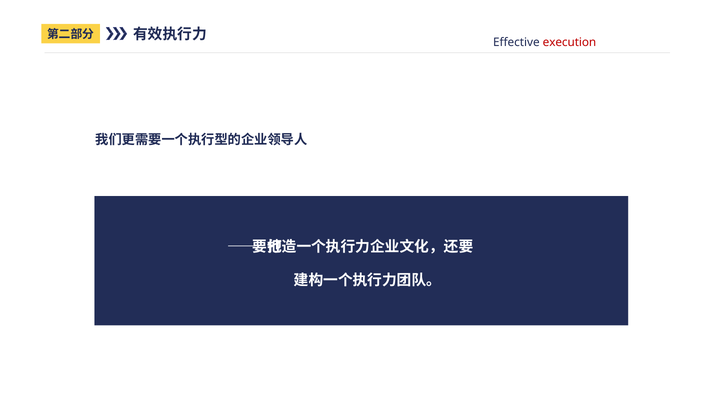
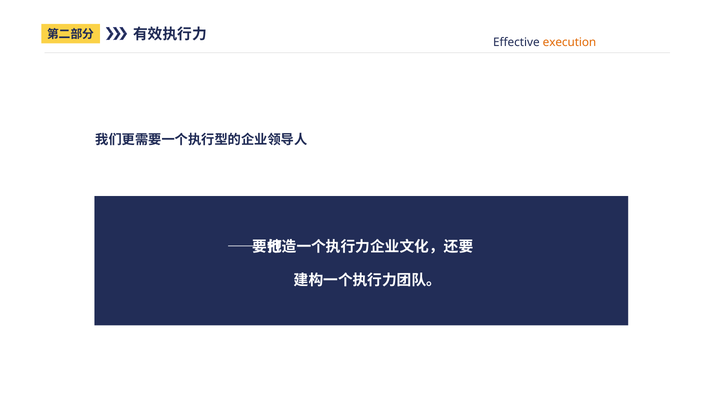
execution colour: red -> orange
